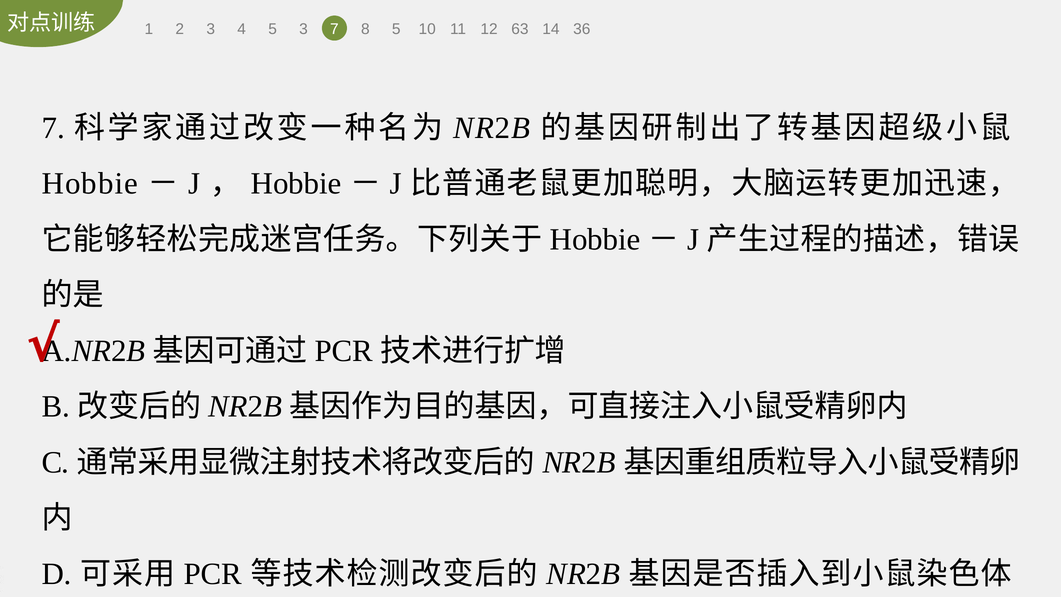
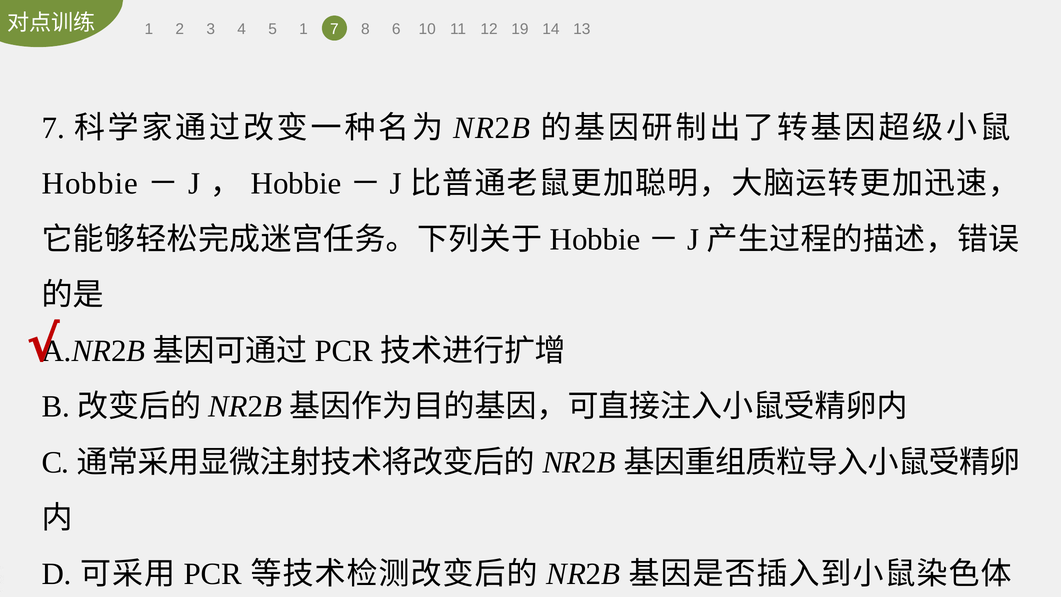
5 3: 3 -> 1
8 5: 5 -> 6
63: 63 -> 19
36: 36 -> 13
